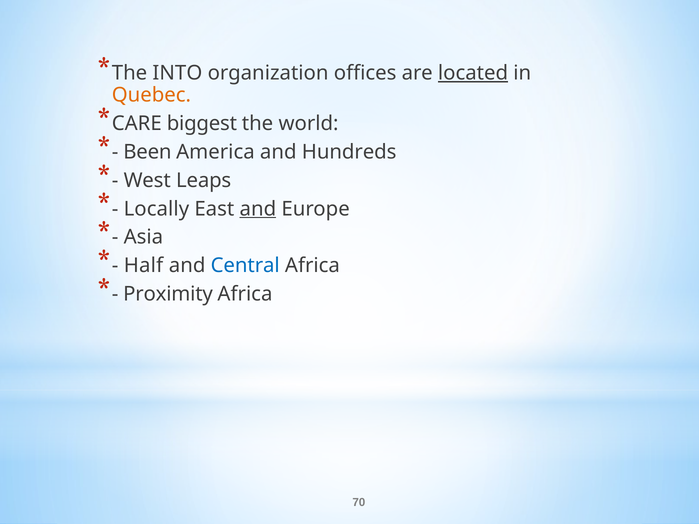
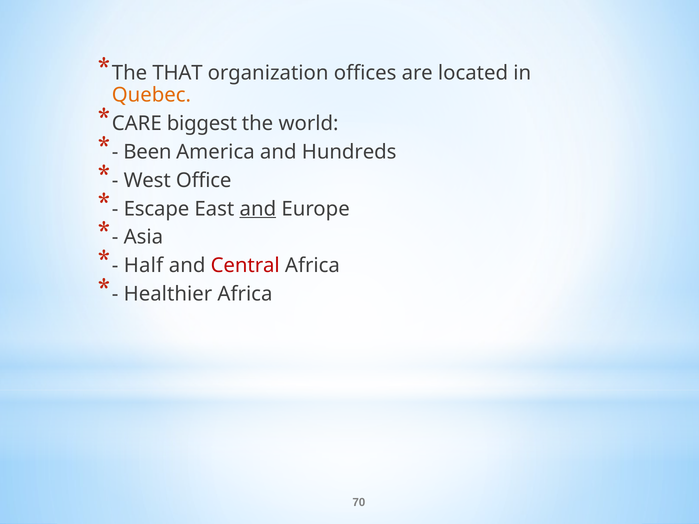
INTO: INTO -> THAT
located underline: present -> none
Leaps: Leaps -> Office
Locally: Locally -> Escape
Central colour: blue -> red
Proximity: Proximity -> Healthier
